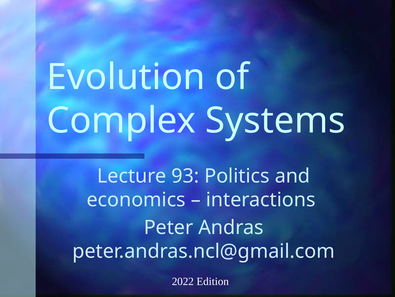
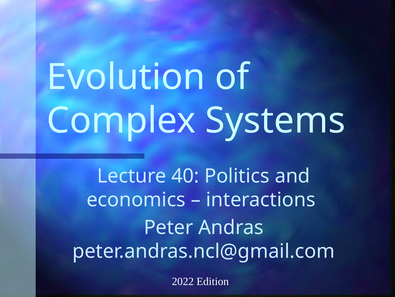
93: 93 -> 40
